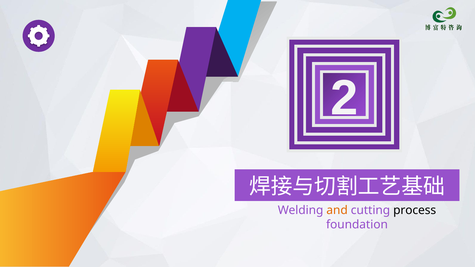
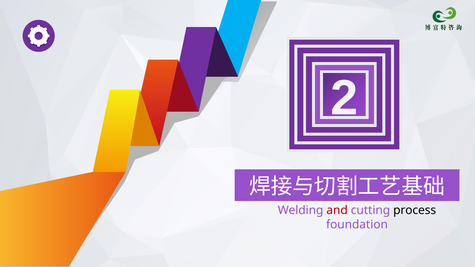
and colour: orange -> red
